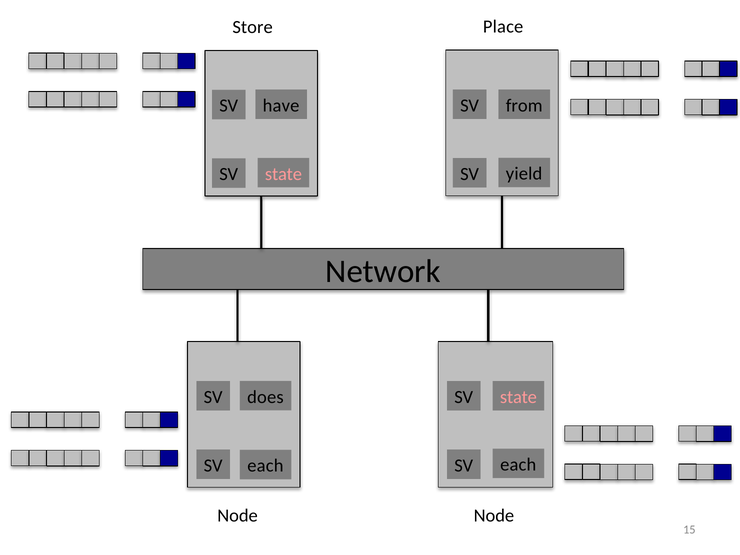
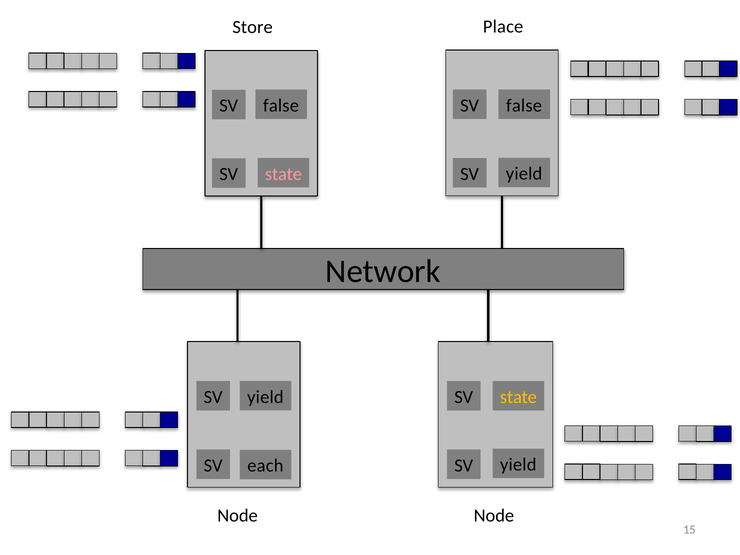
from at (524, 106): from -> false
have at (281, 106): have -> false
does at (265, 397): does -> yield
state at (518, 397) colour: pink -> yellow
each at (518, 465): each -> yield
